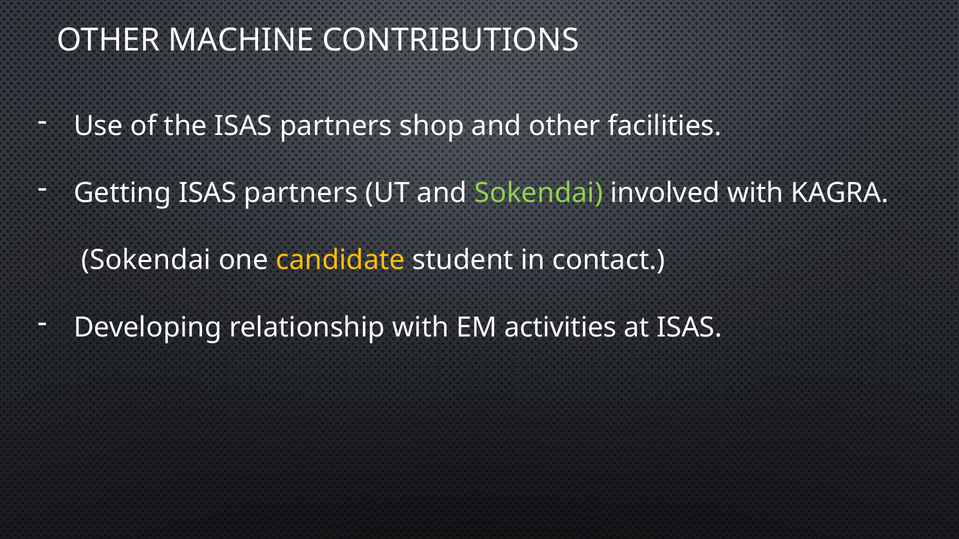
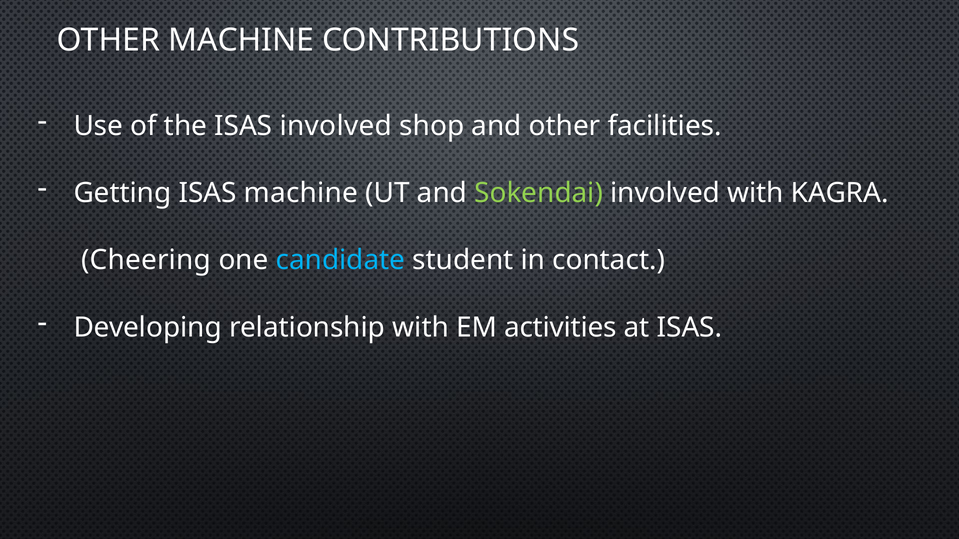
the ISAS partners: partners -> involved
Getting ISAS partners: partners -> machine
Sokendai at (146, 260): Sokendai -> Cheering
candidate colour: yellow -> light blue
